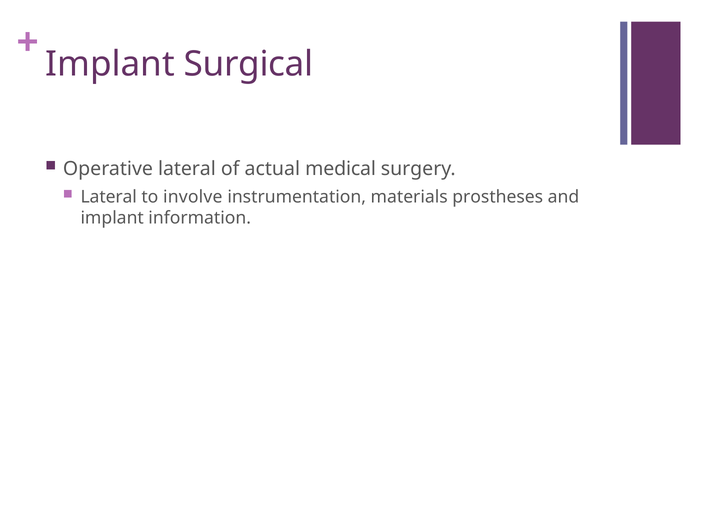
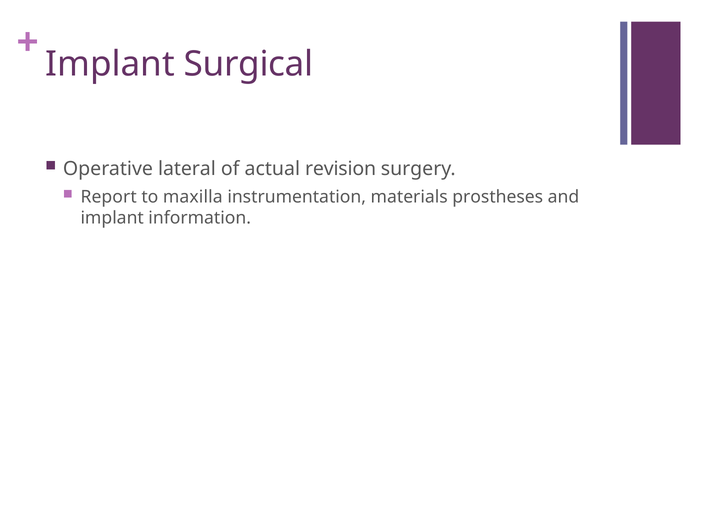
medical: medical -> revision
Lateral at (109, 197): Lateral -> Report
involve: involve -> maxilla
